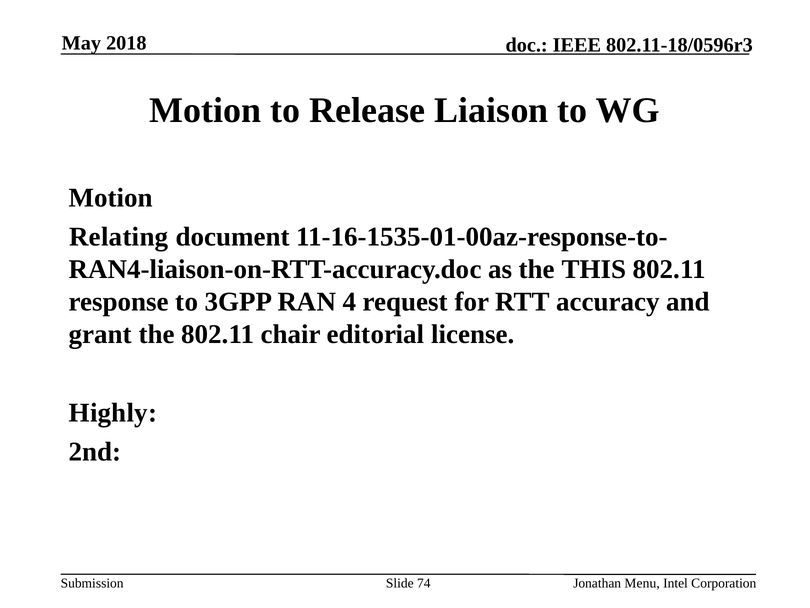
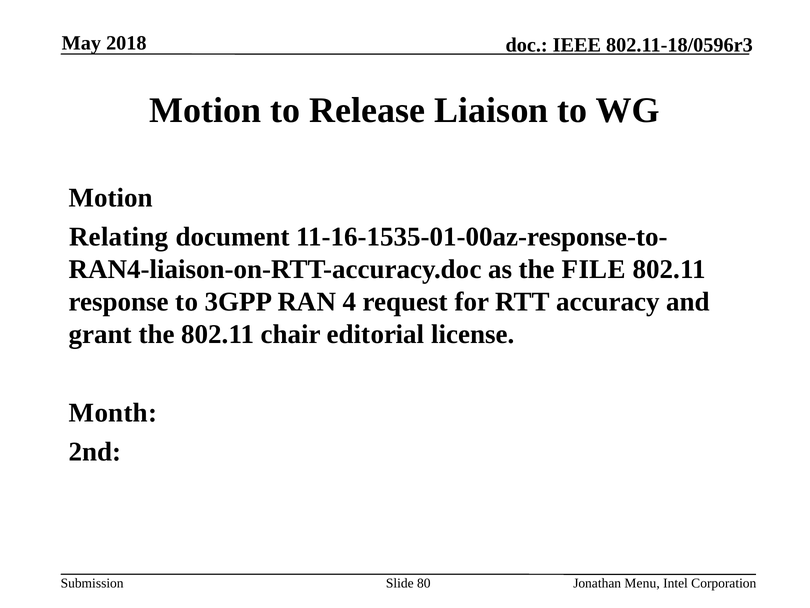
THIS: THIS -> FILE
Highly: Highly -> Month
74: 74 -> 80
